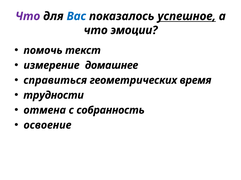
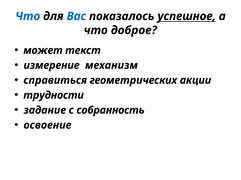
Что at (28, 16) colour: purple -> blue
эмоции: эмоции -> доброе
помочь: помочь -> может
домашнее: домашнее -> механизм
время: время -> акции
отмена: отмена -> задание
